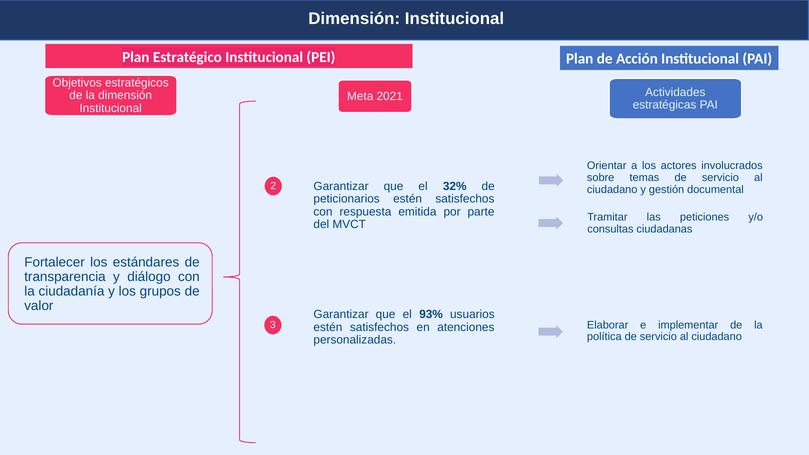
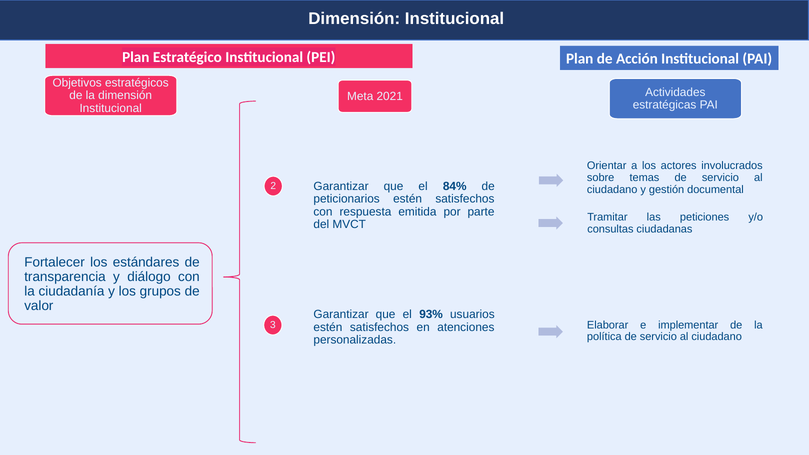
32%: 32% -> 84%
